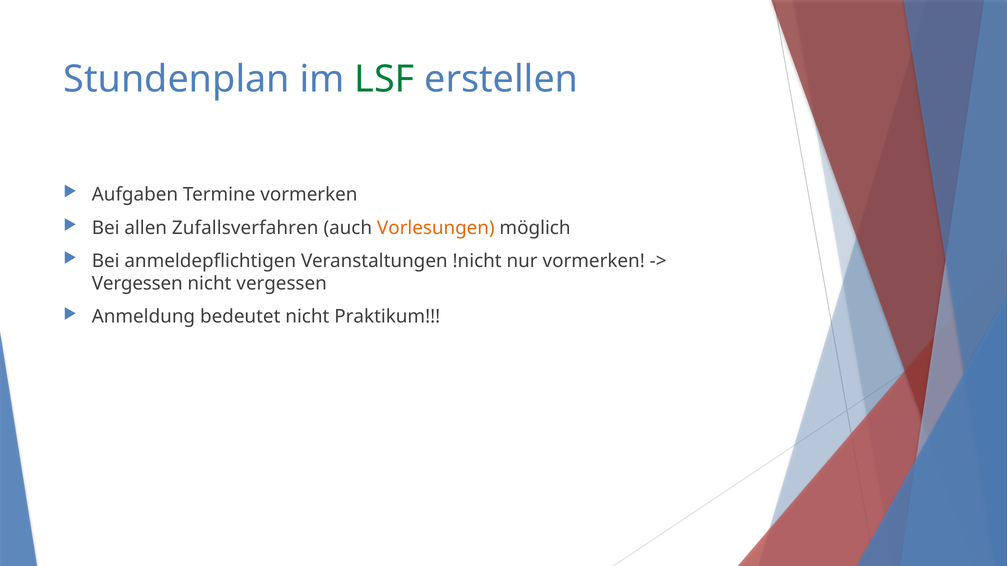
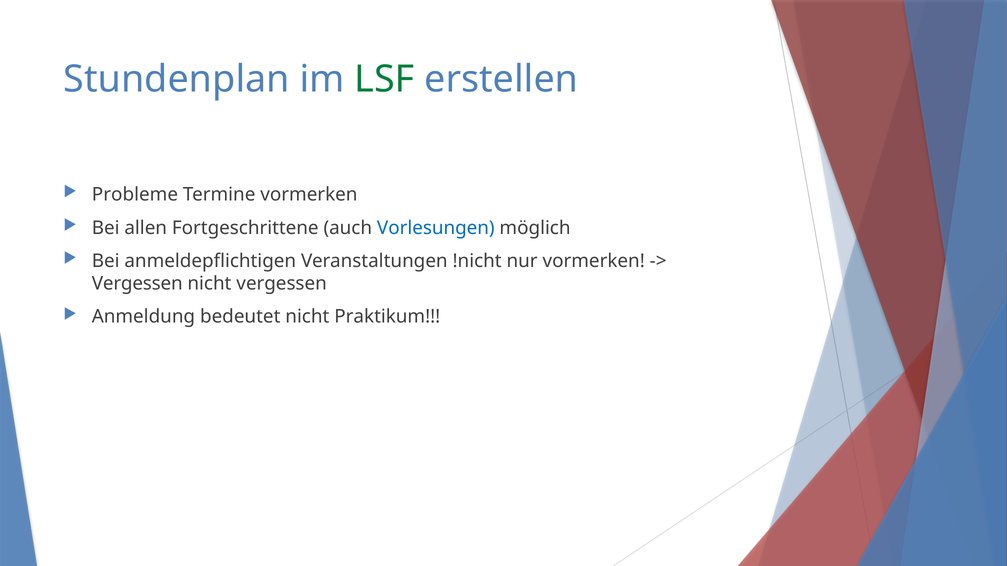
Aufgaben: Aufgaben -> Probleme
Zufallsverfahren: Zufallsverfahren -> Fortgeschrittene
Vorlesungen colour: orange -> blue
